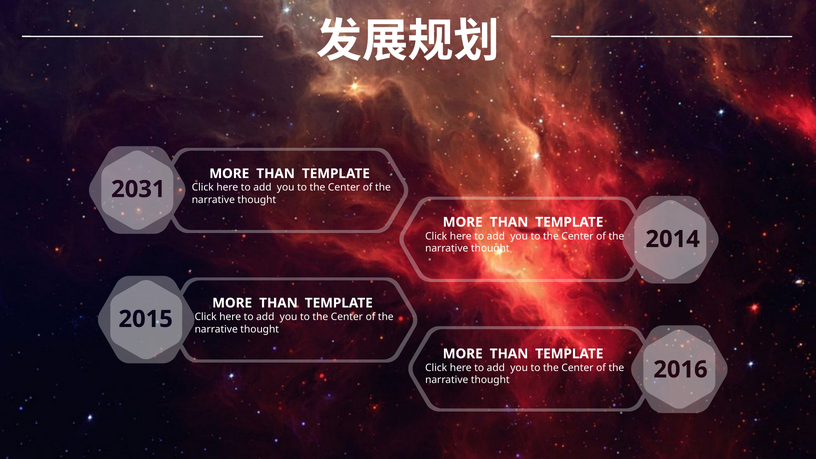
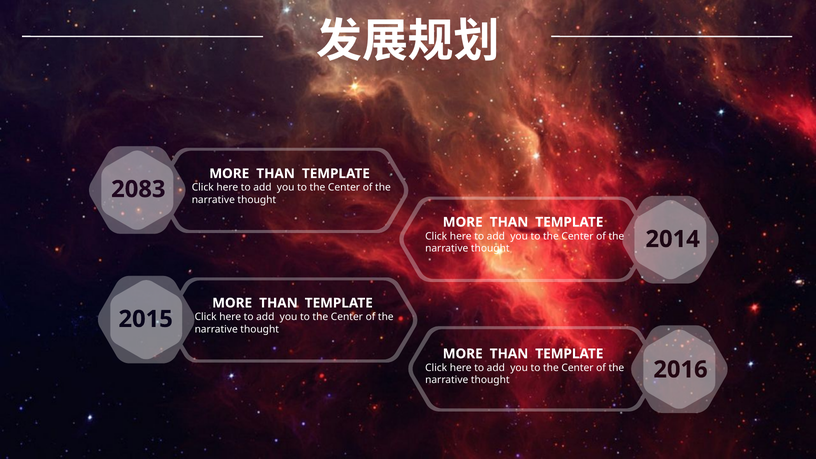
2031: 2031 -> 2083
